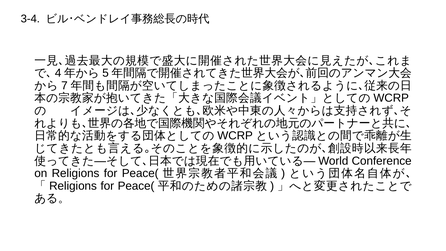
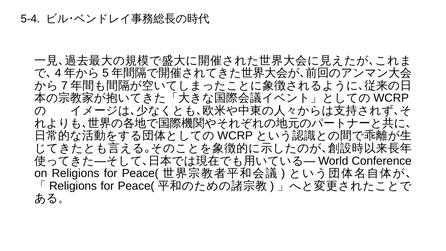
3-4: 3-4 -> 5-4
